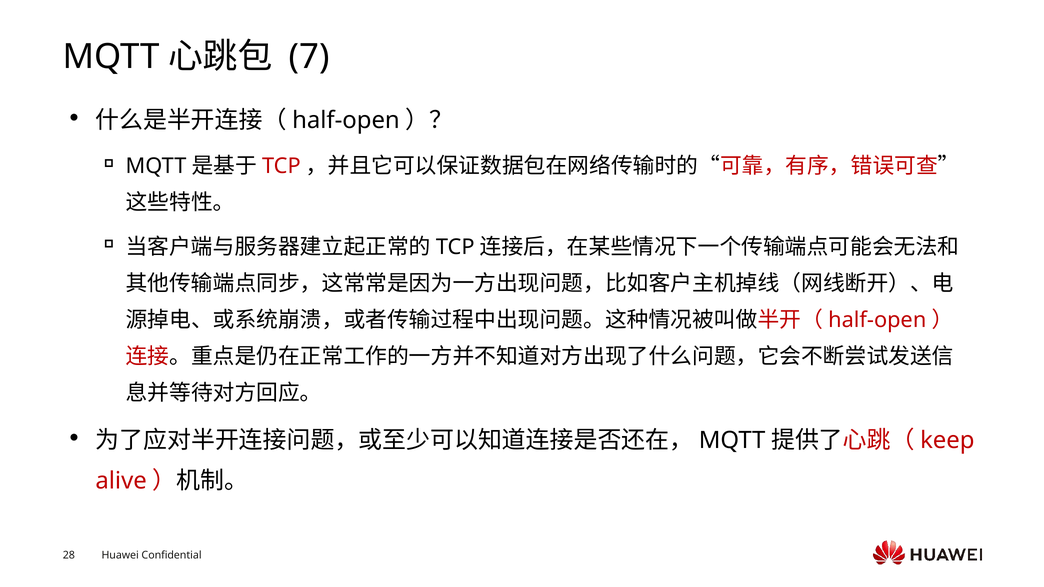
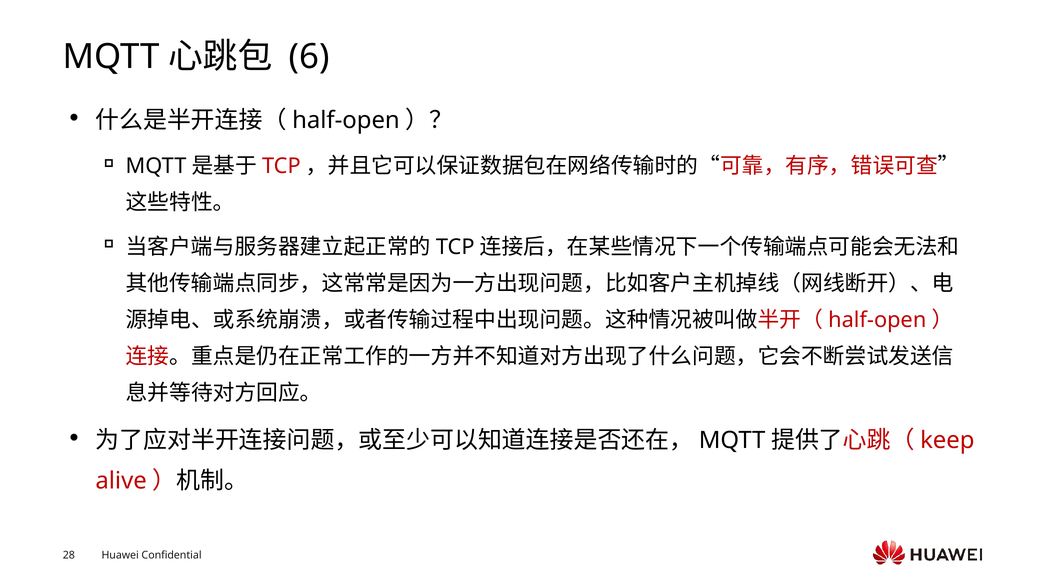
7: 7 -> 6
